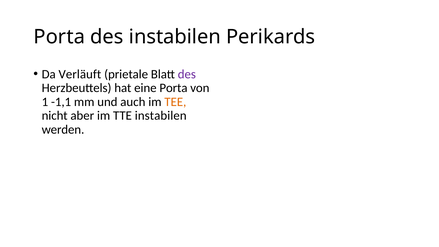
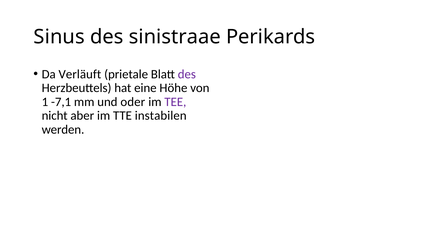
Porta at (59, 37): Porta -> Sinus
des instabilen: instabilen -> sinistraae
eine Porta: Porta -> Höhe
-1,1: -1,1 -> -7,1
auch: auch -> oder
TEE colour: orange -> purple
